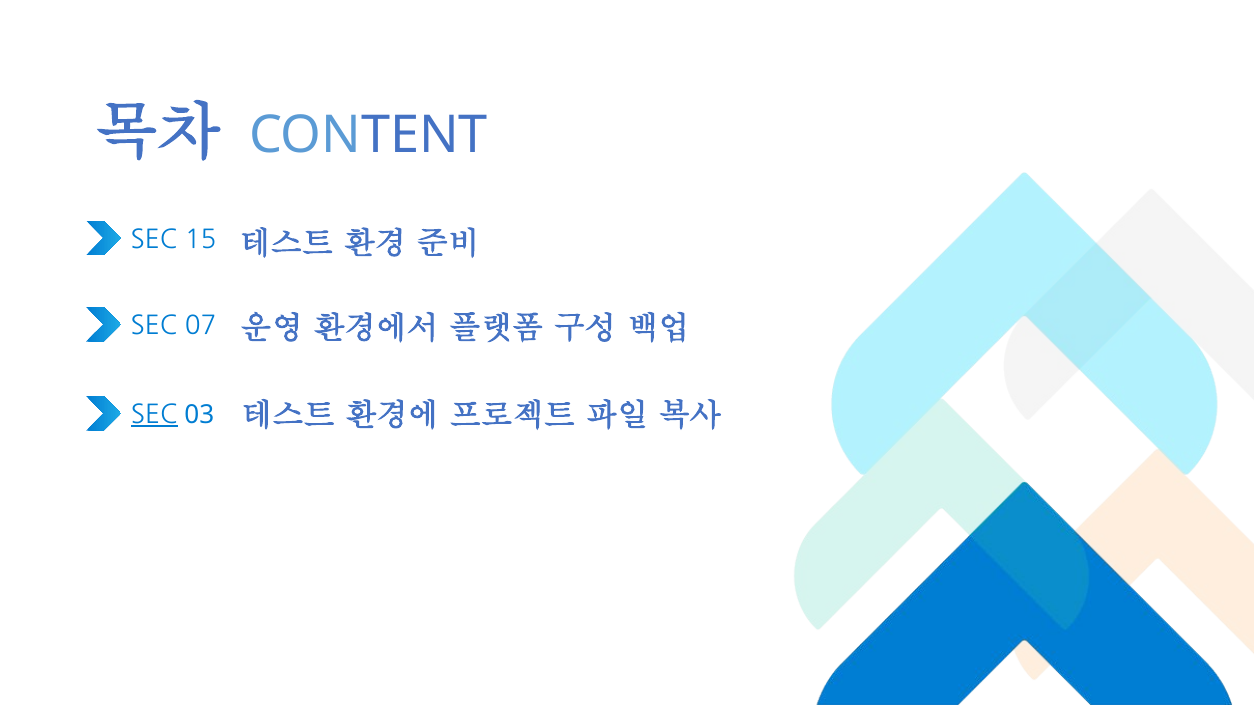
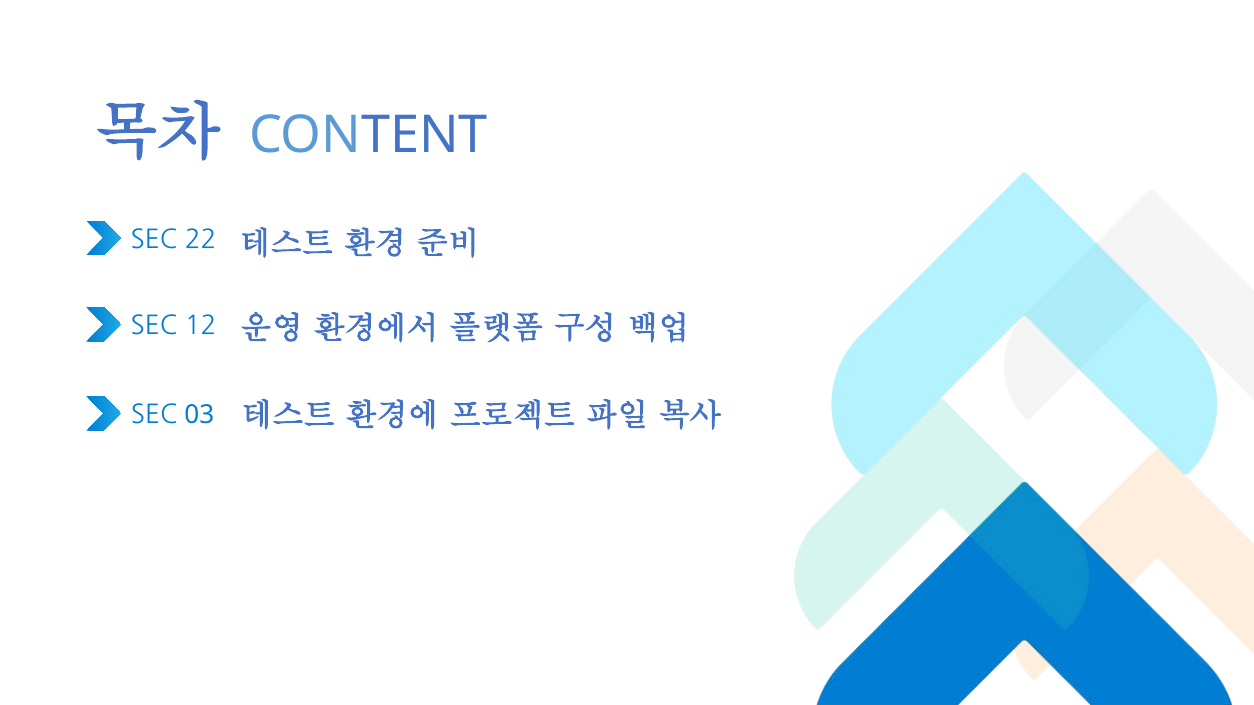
15: 15 -> 22
07: 07 -> 12
SEC at (154, 415) underline: present -> none
